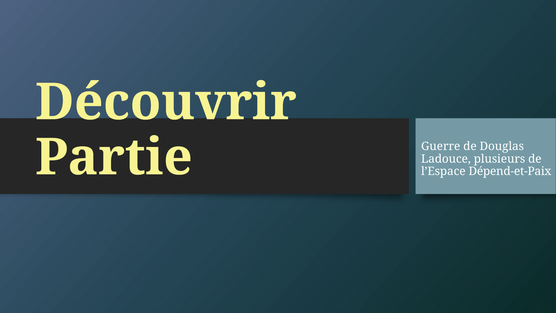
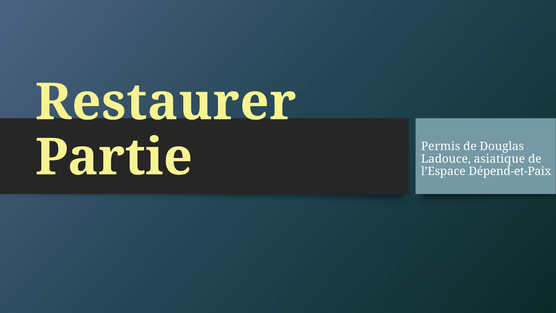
Découvrir: Découvrir -> Restaurer
Guerre: Guerre -> Permis
plusieurs: plusieurs -> asiatique
